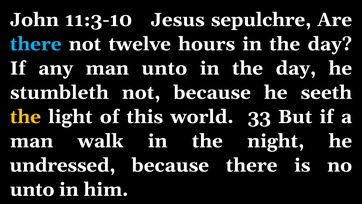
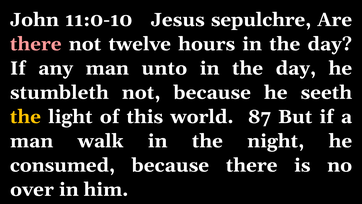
11:3-10: 11:3-10 -> 11:0-10
there at (36, 44) colour: light blue -> pink
33: 33 -> 87
undressed: undressed -> consumed
unto at (32, 189): unto -> over
